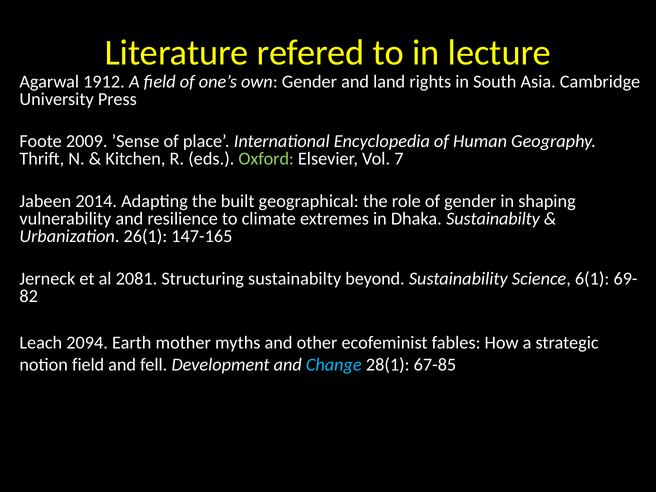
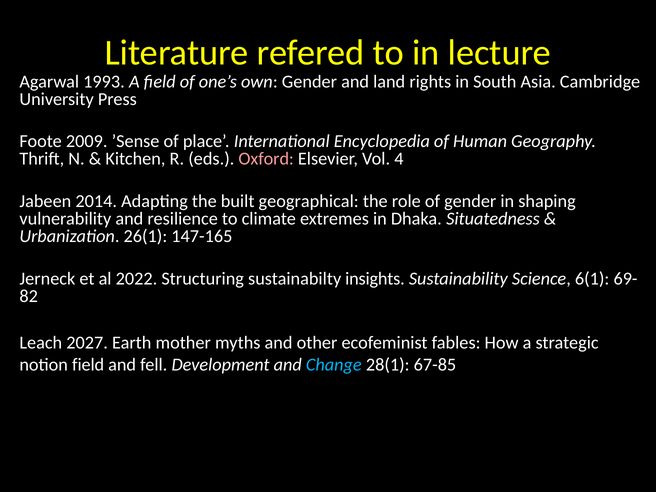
1912: 1912 -> 1993
Oxford colour: light green -> pink
7: 7 -> 4
Dhaka Sustainabilty: Sustainabilty -> Situatedness
2081: 2081 -> 2022
beyond: beyond -> insights
2094: 2094 -> 2027
